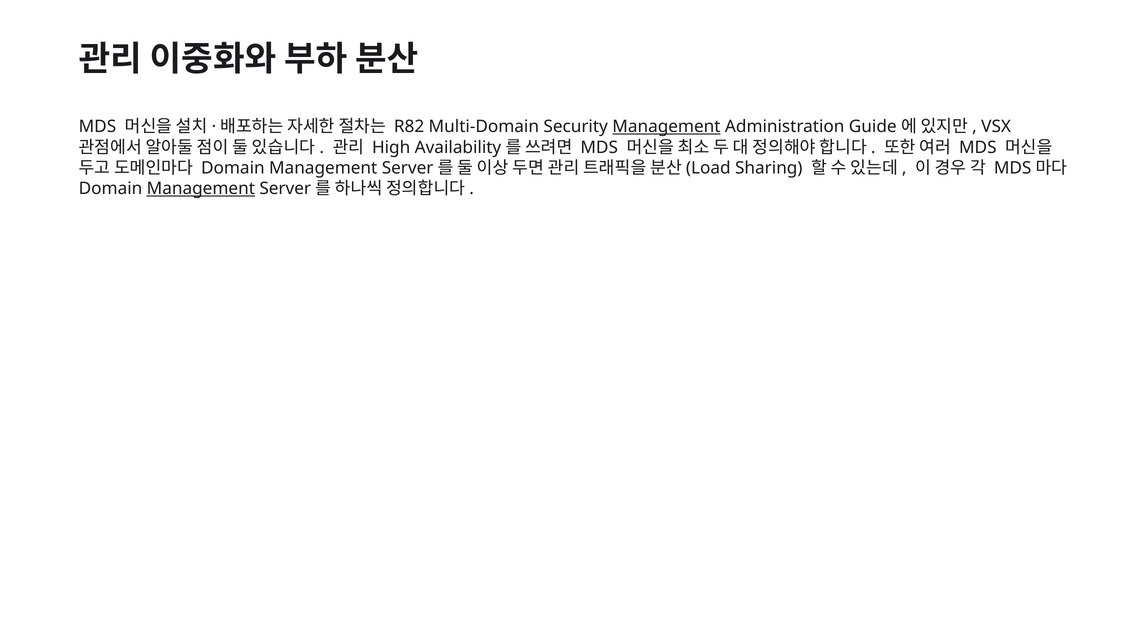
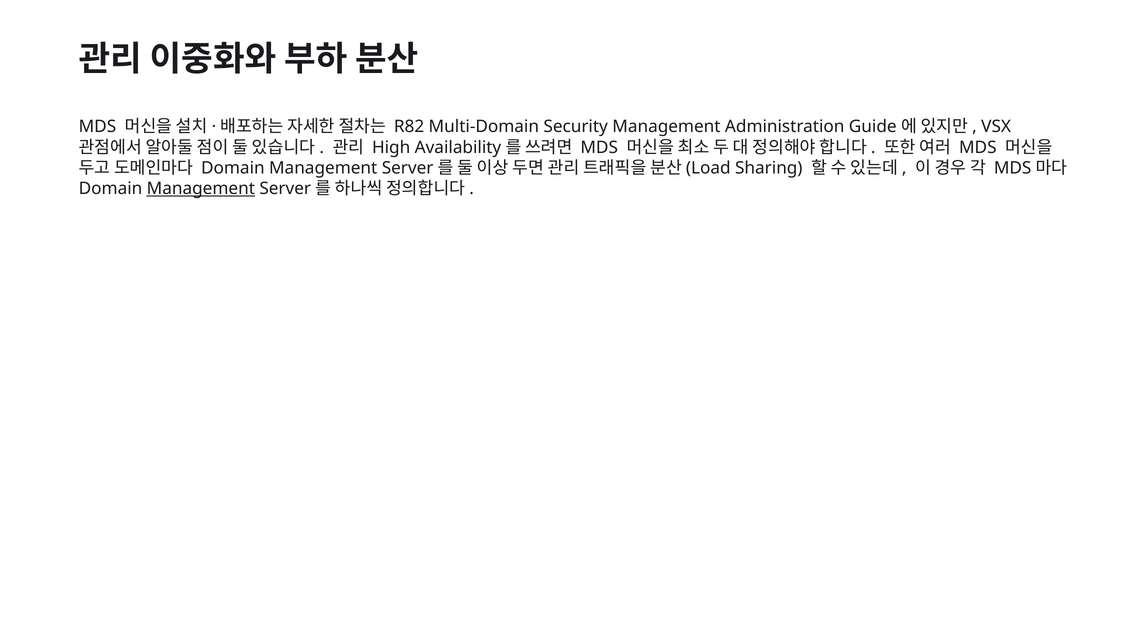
Management at (666, 127) underline: present -> none
